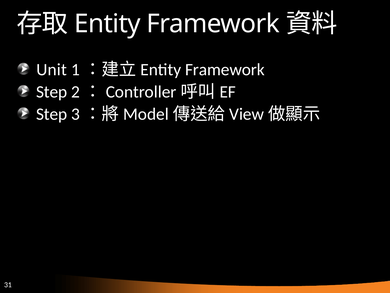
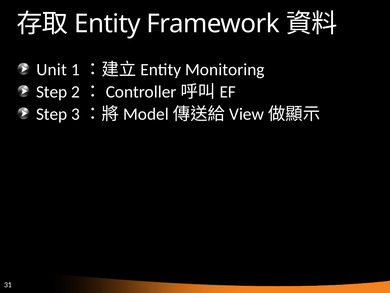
Framework at (225, 70): Framework -> Monitoring
